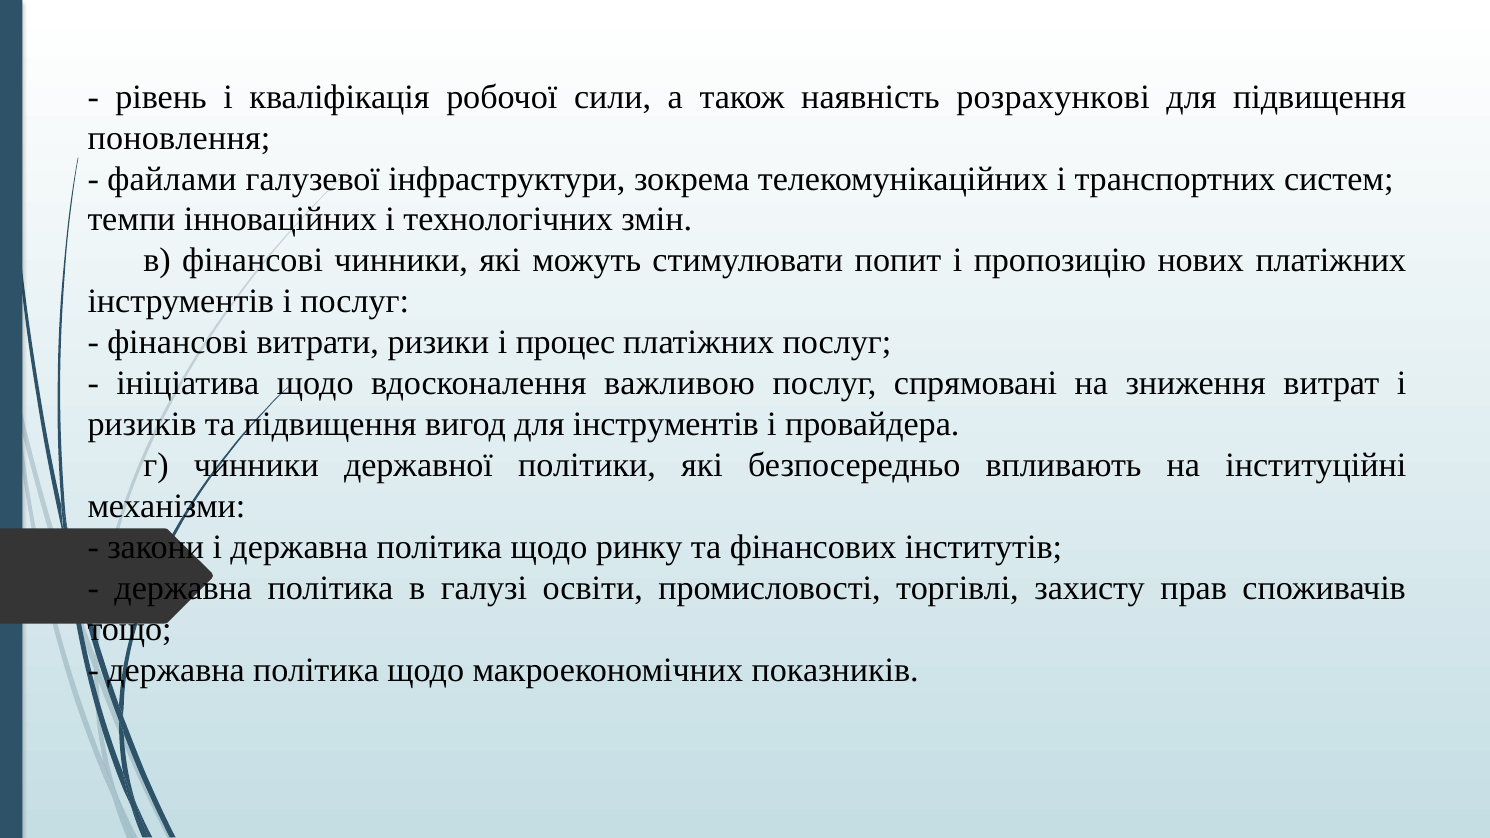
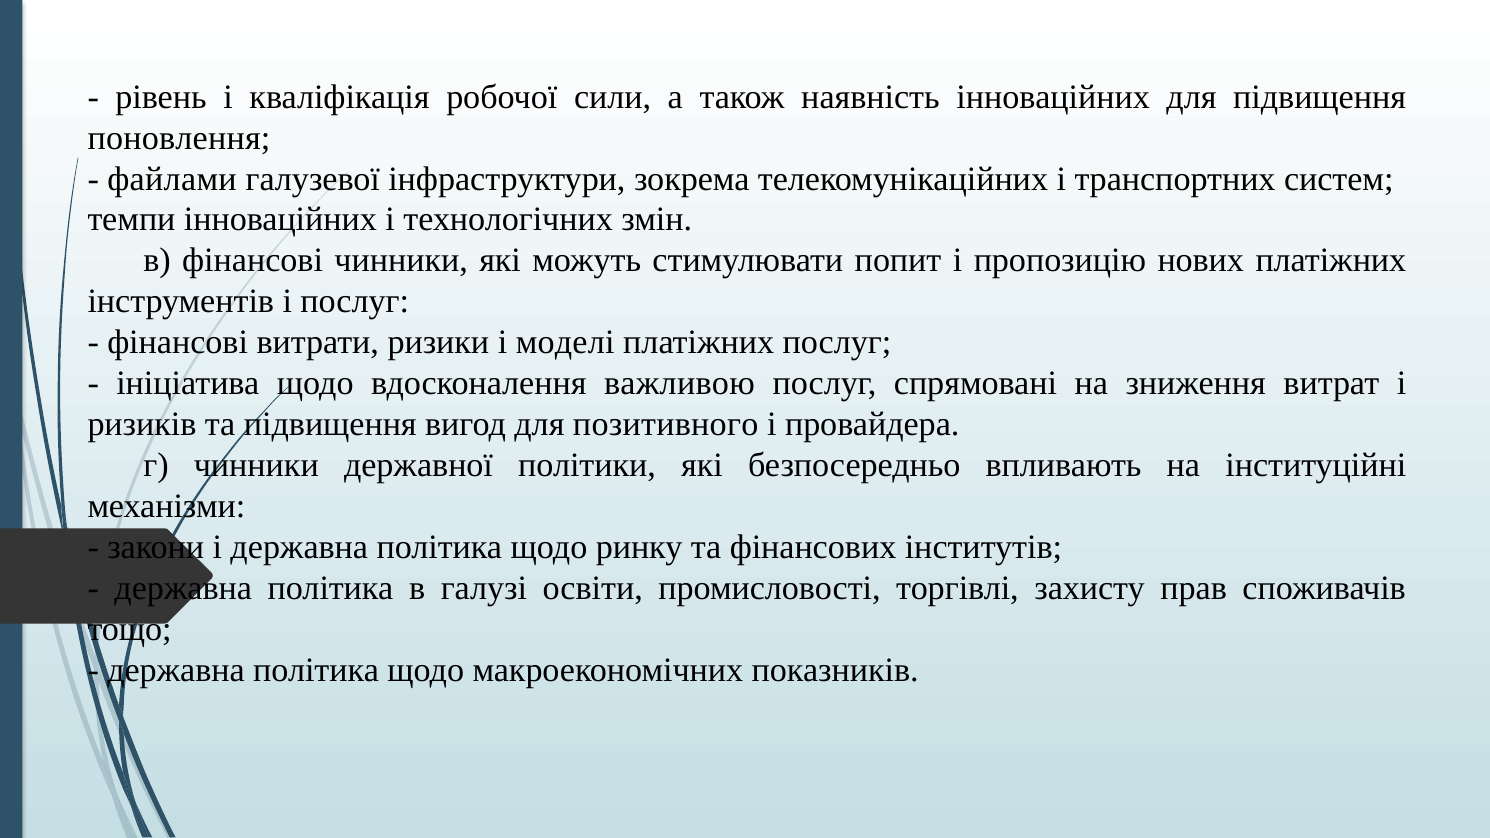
наявність розрахункові: розрахункові -> інноваційних
процес: процес -> моделі
для інструментів: інструментів -> позитивного
